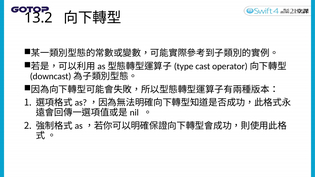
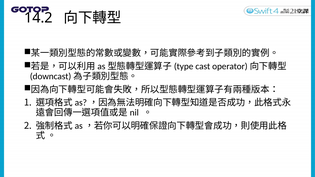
13.2: 13.2 -> 14.2
